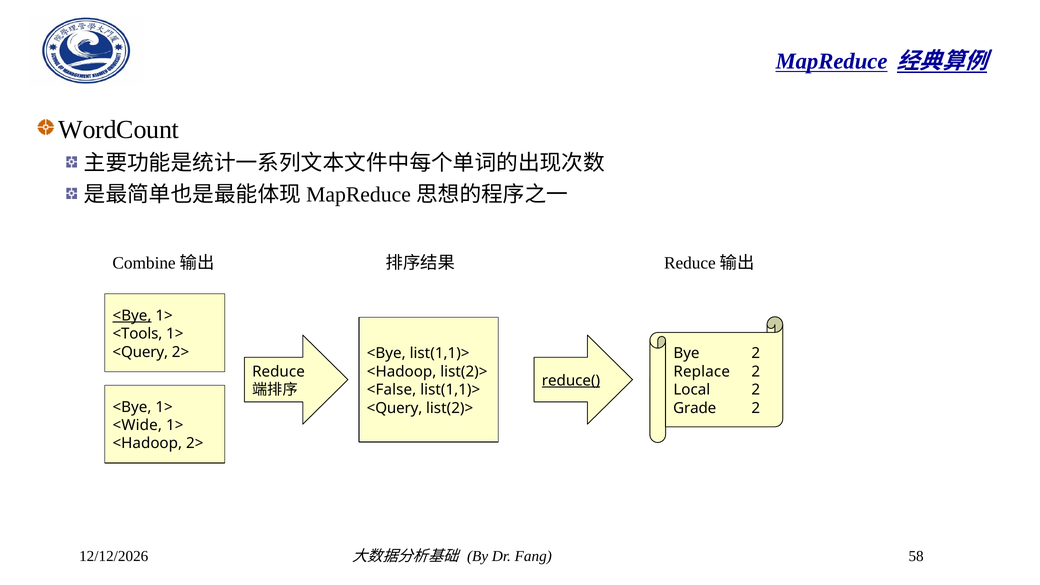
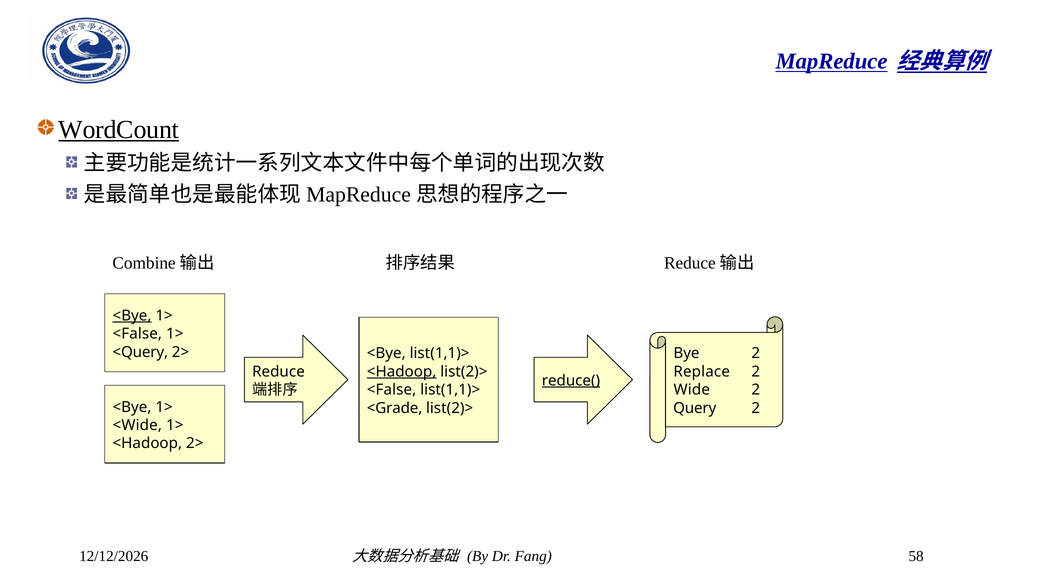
WordCount underline: none -> present
<Tools at (137, 334): <Tools -> <False
<Hadoop at (402, 372) underline: none -> present
Local: Local -> Wide
<Query at (395, 408): <Query -> <Grade
Grade: Grade -> Query
